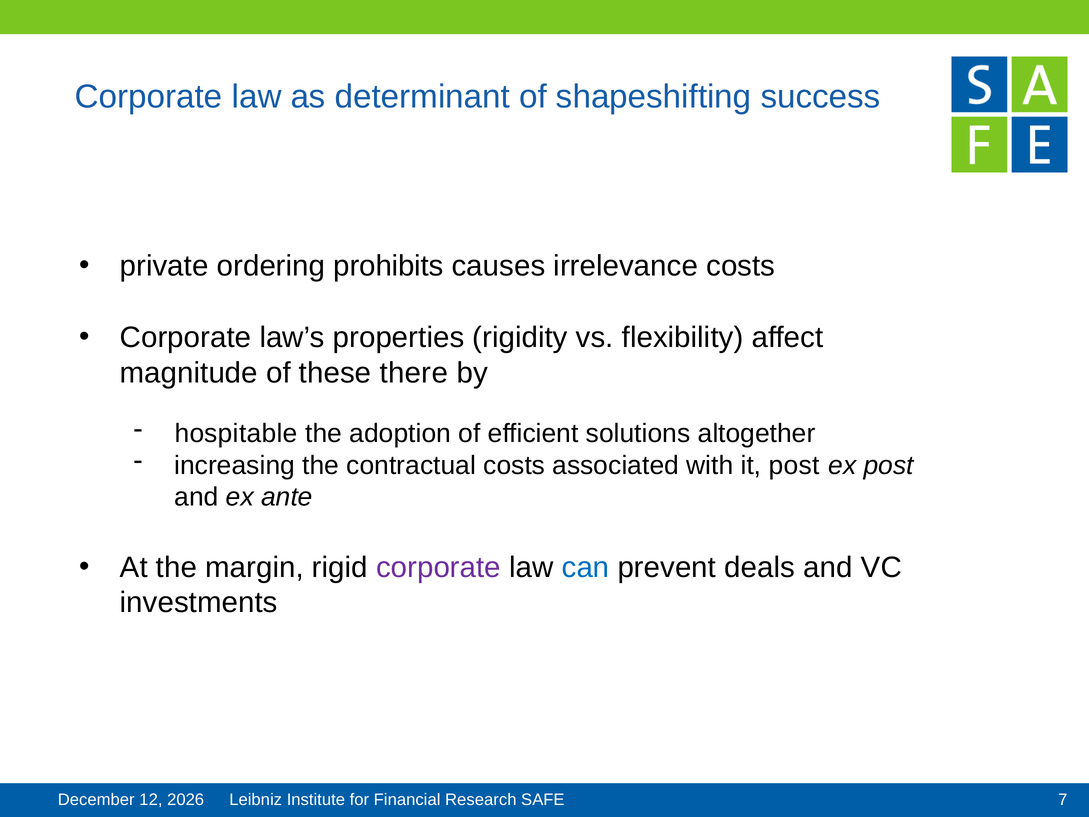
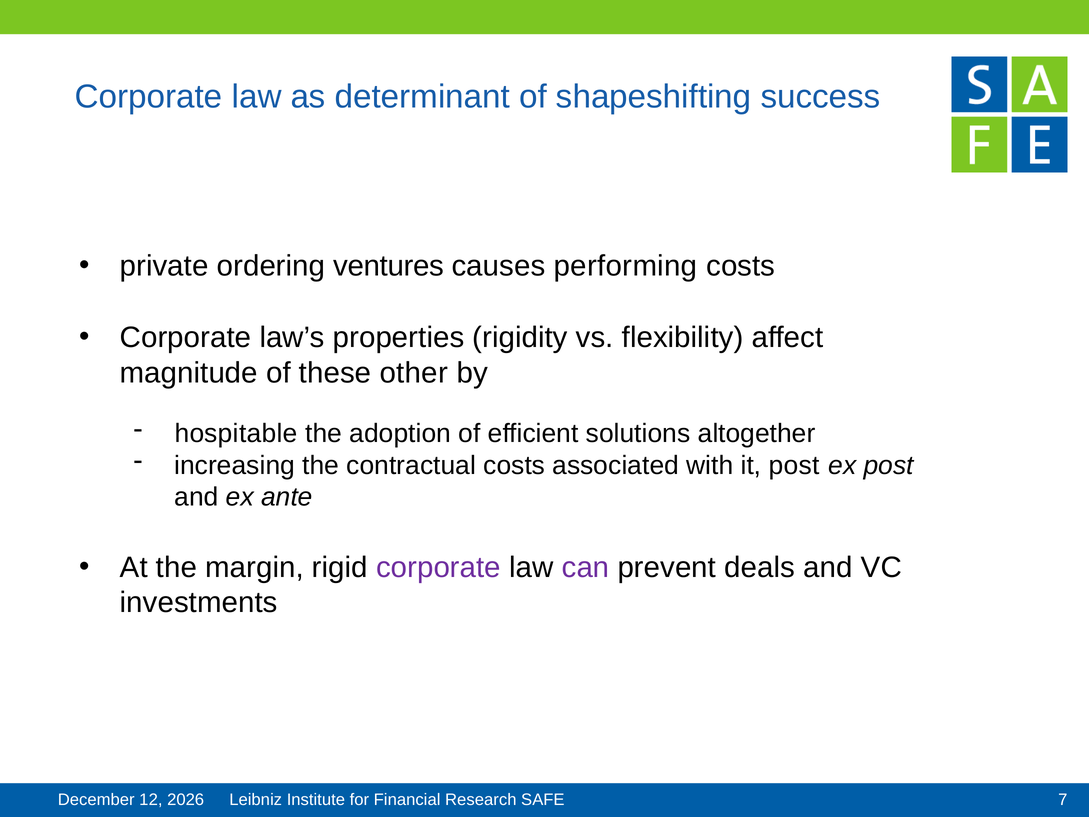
prohibits: prohibits -> ventures
irrelevance: irrelevance -> performing
there: there -> other
can colour: blue -> purple
